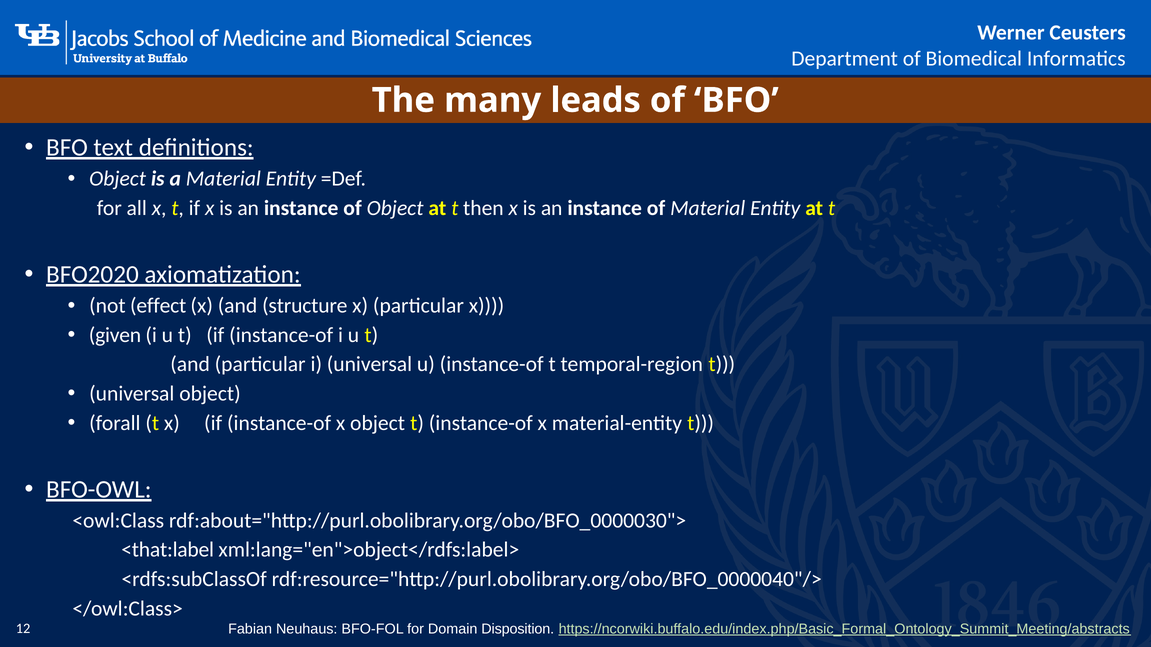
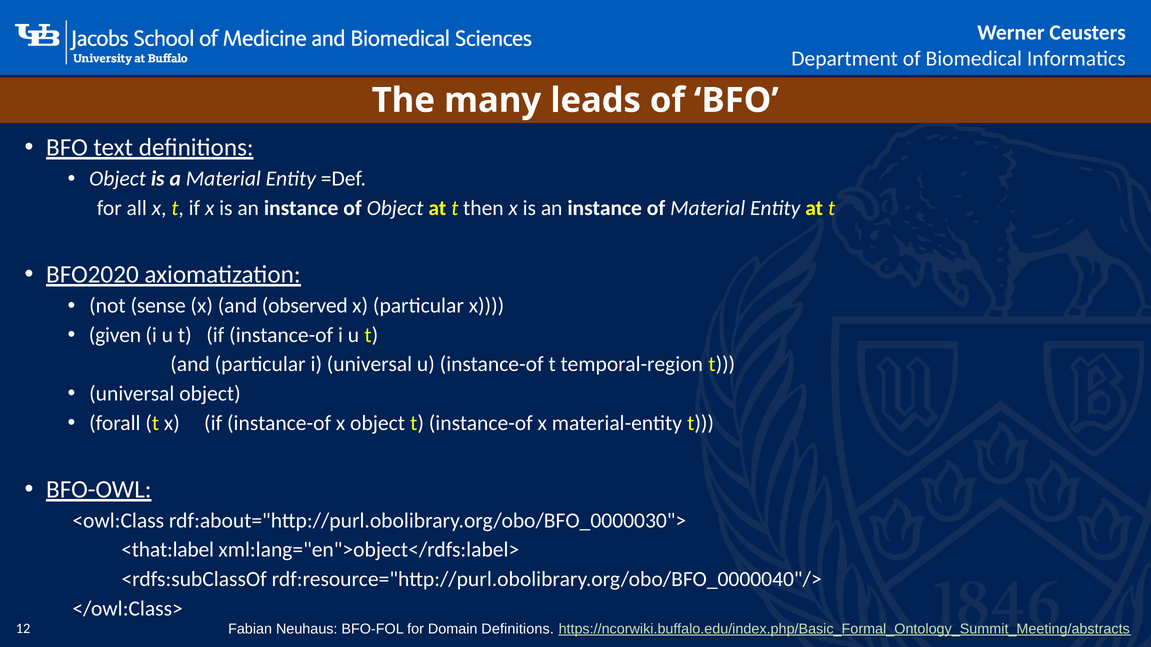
effect: effect -> sense
structure: structure -> observed
Domain Disposition: Disposition -> Definitions
